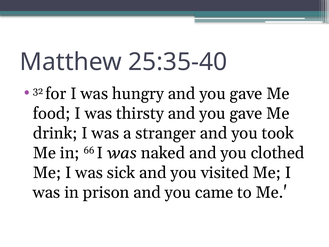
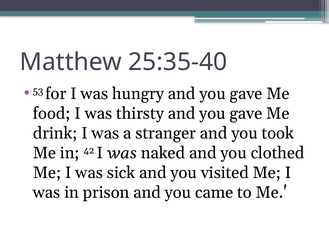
32: 32 -> 53
66: 66 -> 42
